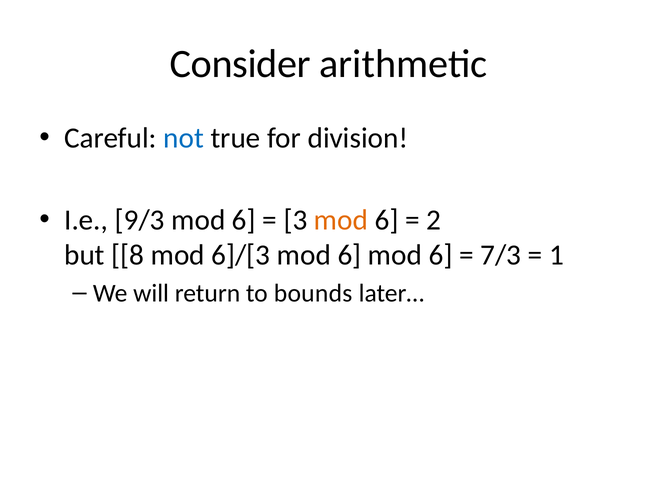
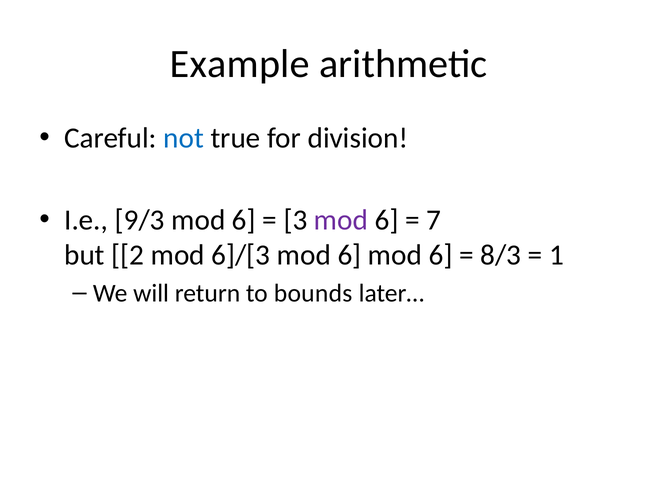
Consider: Consider -> Example
mod at (341, 220) colour: orange -> purple
2: 2 -> 7
8: 8 -> 2
7/3: 7/3 -> 8/3
